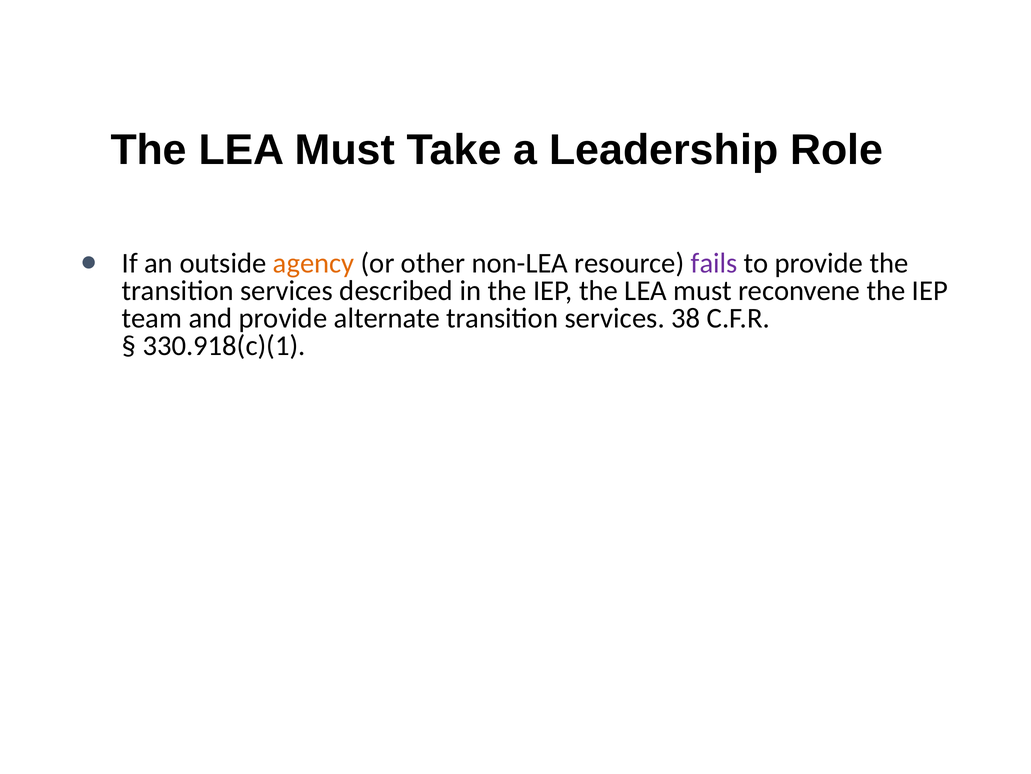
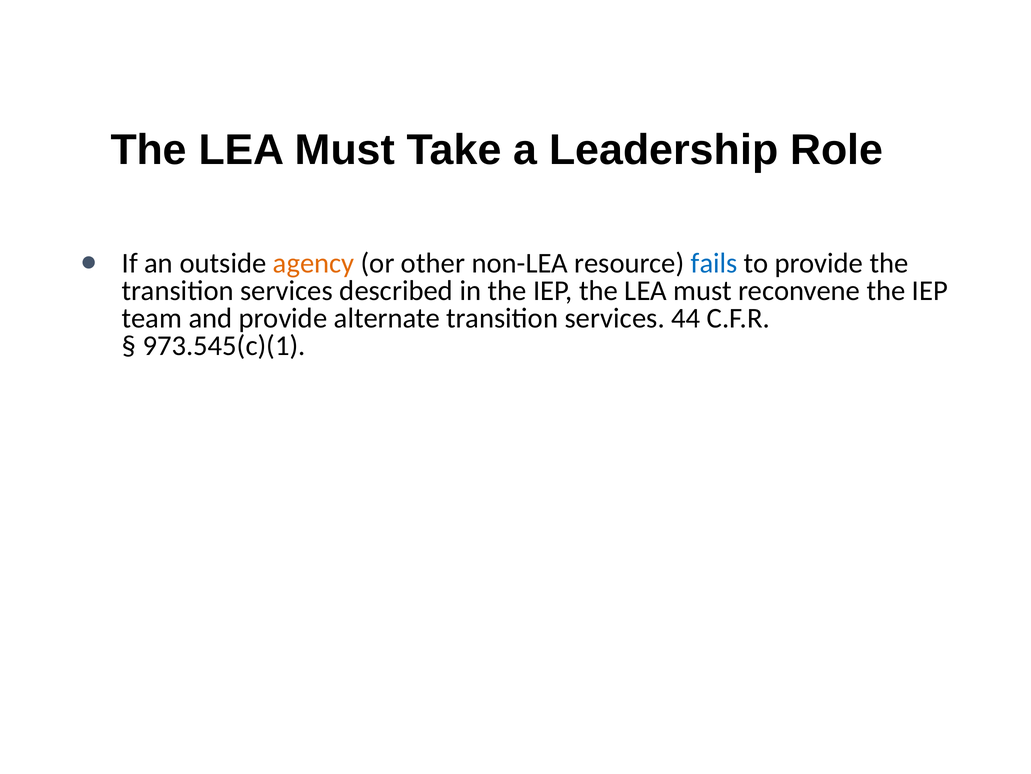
fails colour: purple -> blue
38: 38 -> 44
330.918(c)(1: 330.918(c)(1 -> 973.545(c)(1
